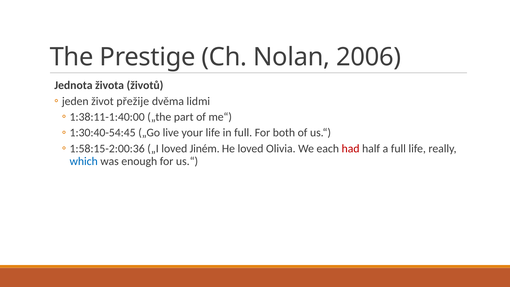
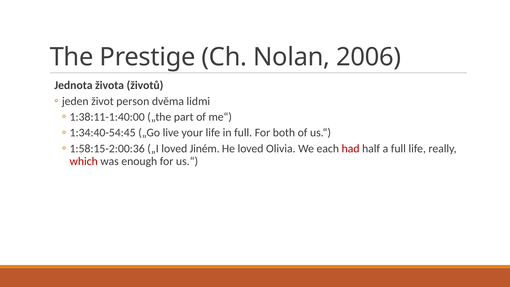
přežije: přežije -> person
1:30:40-54:45: 1:30:40-54:45 -> 1:34:40-54:45
which colour: blue -> red
